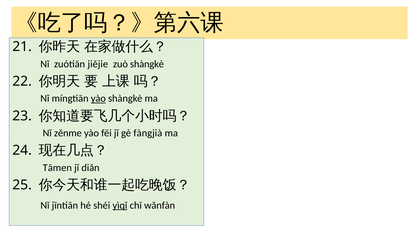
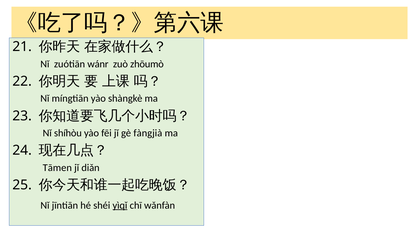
jiějie: jiějie -> wánr
zuò shàngkè: shàngkè -> zhōumò
yào at (98, 99) underline: present -> none
zěnme: zěnme -> shíhòu
